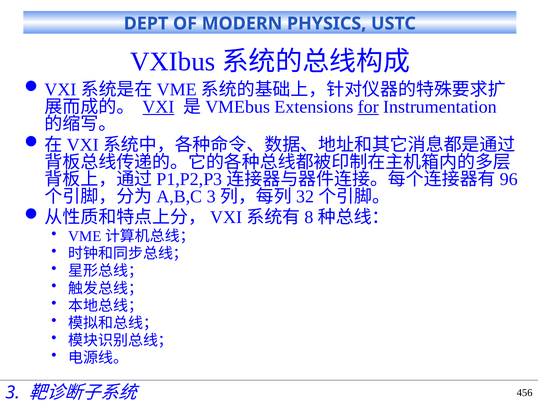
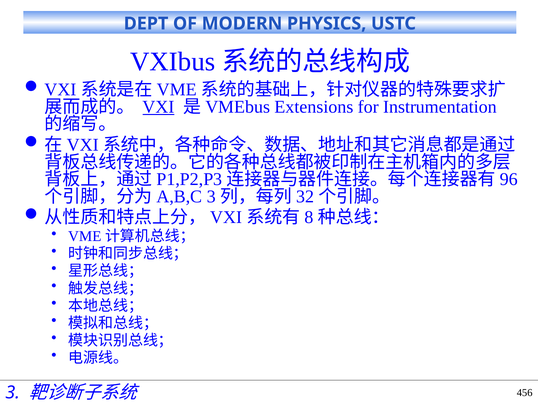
for underline: present -> none
